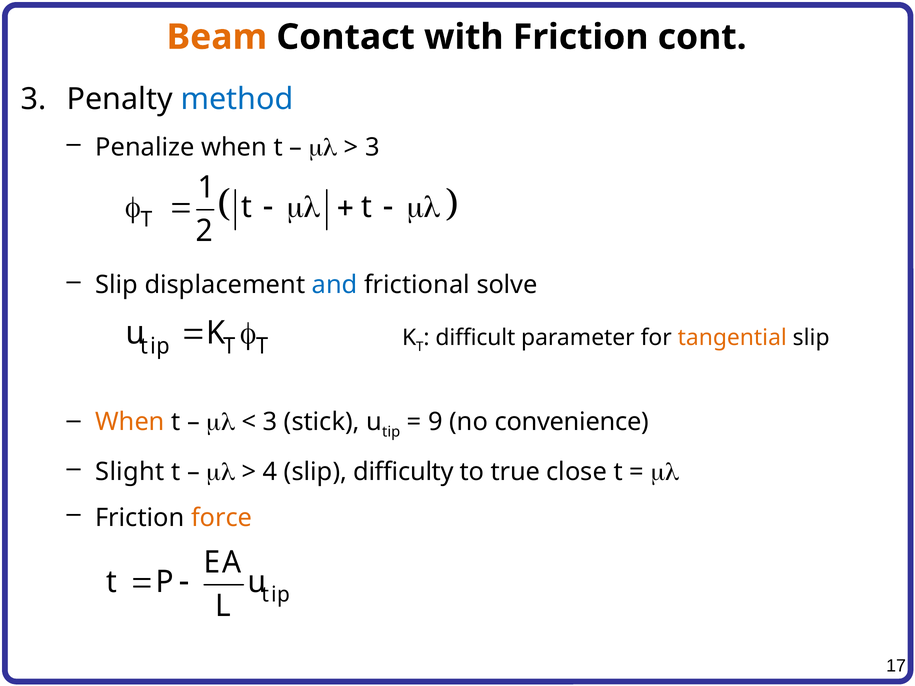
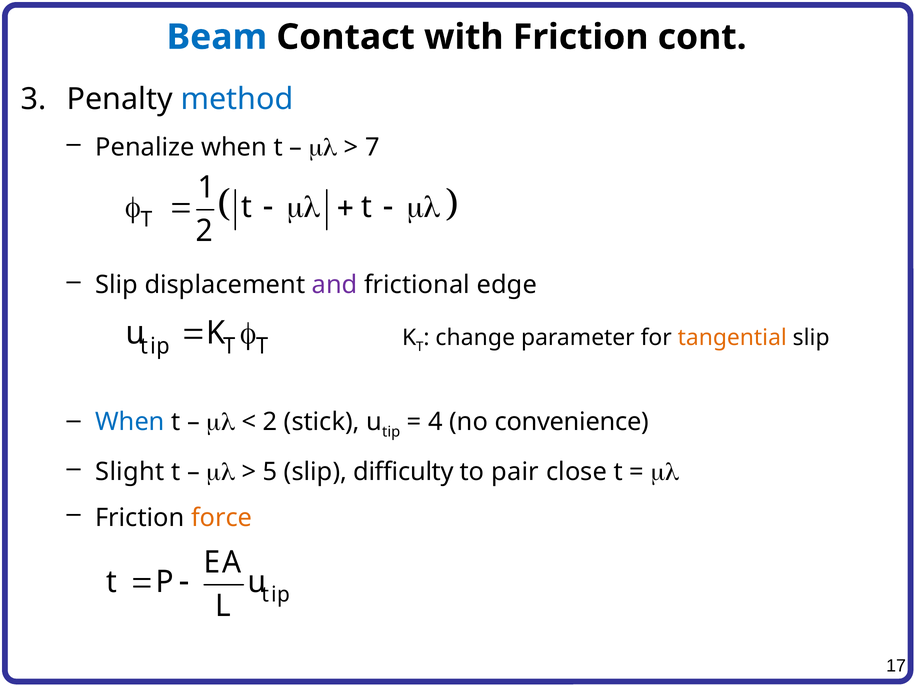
Beam colour: orange -> blue
3 at (372, 148): 3 -> 7
and colour: blue -> purple
solve: solve -> edge
difficult: difficult -> change
When at (130, 422) colour: orange -> blue
3 at (270, 422): 3 -> 2
9: 9 -> 4
4: 4 -> 5
true: true -> pair
